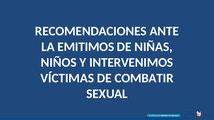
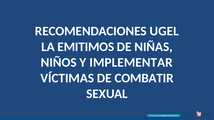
ANTE: ANTE -> UGEL
INTERVENIMOS: INTERVENIMOS -> IMPLEMENTAR
